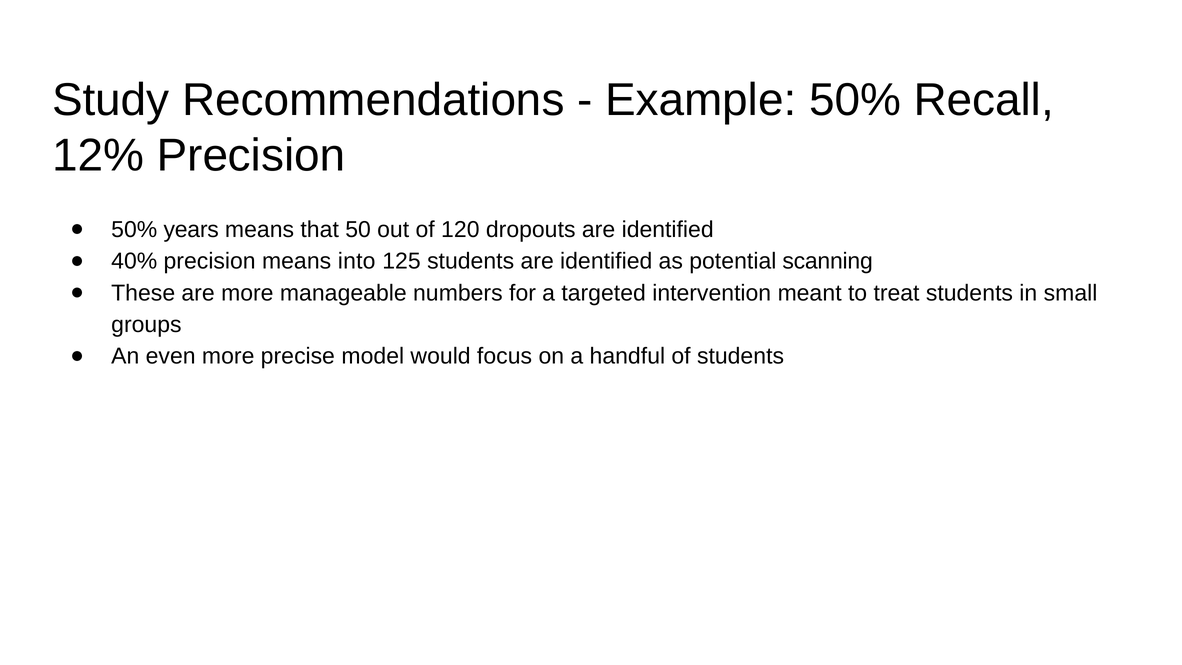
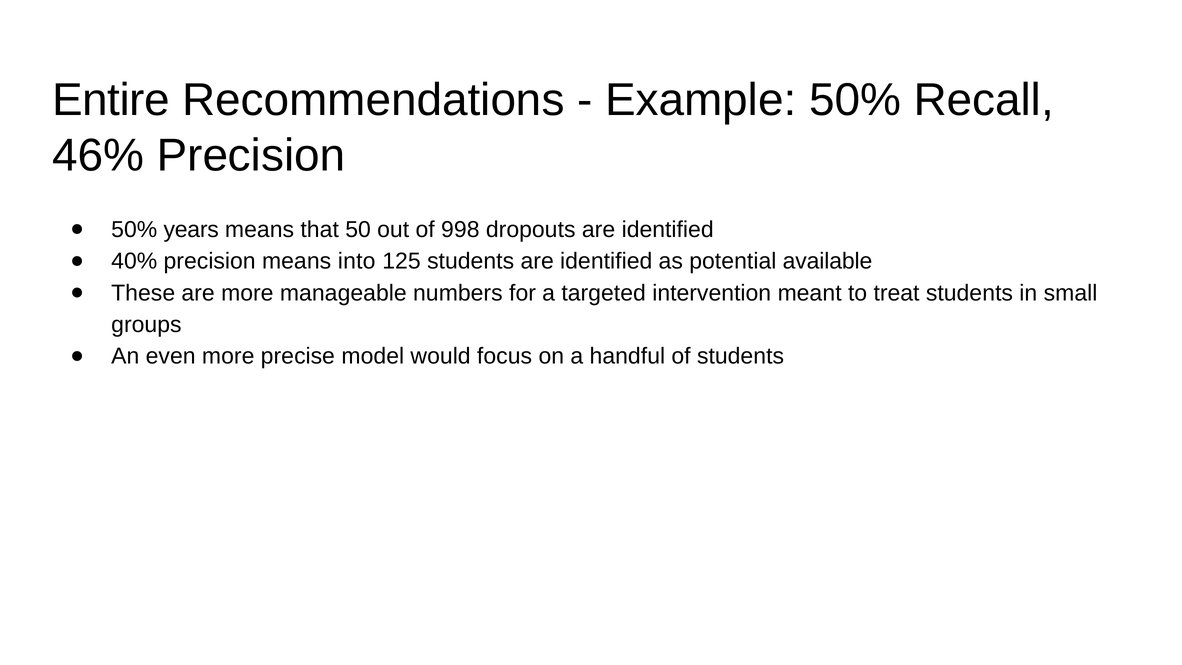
Study: Study -> Entire
12%: 12% -> 46%
120: 120 -> 998
scanning: scanning -> available
